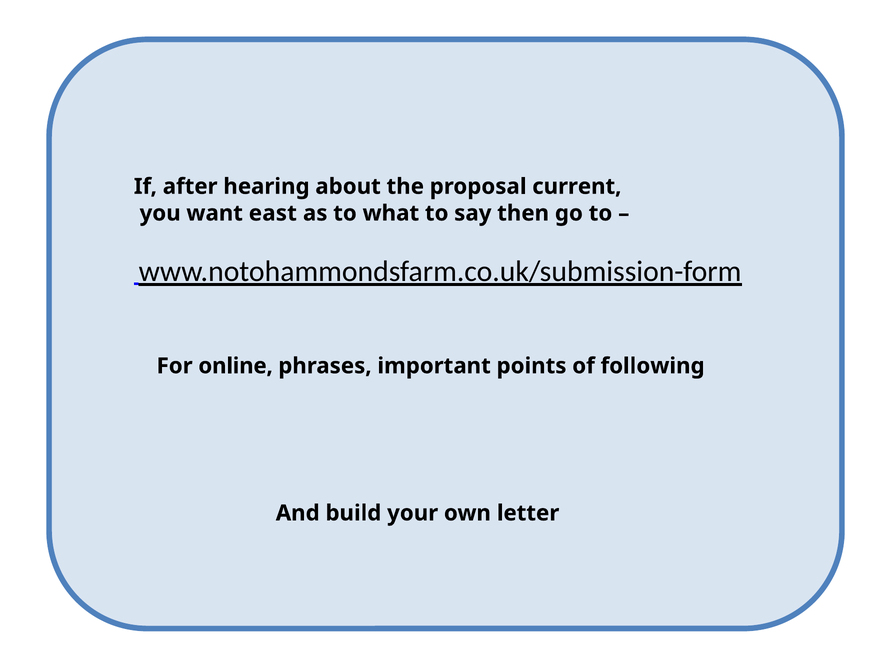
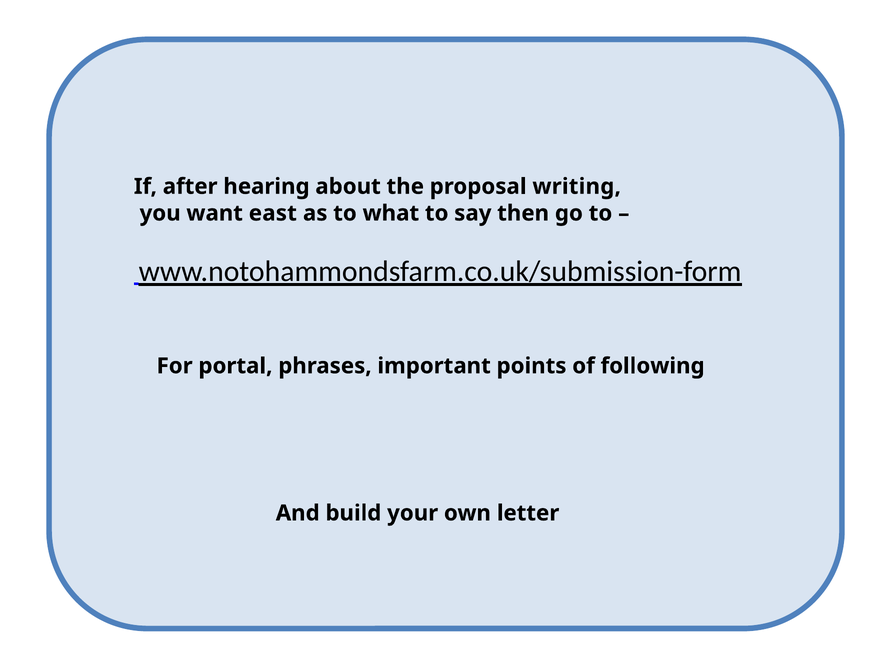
current: current -> writing
online: online -> portal
